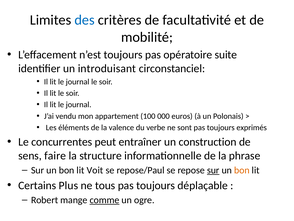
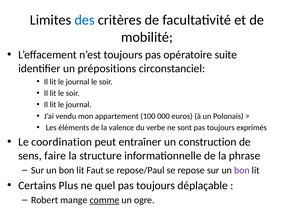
introduisant: introduisant -> prépositions
concurrentes: concurrentes -> coordination
Voit: Voit -> Faut
sur at (213, 170) underline: present -> none
bon at (242, 170) colour: orange -> purple
tous: tous -> quel
